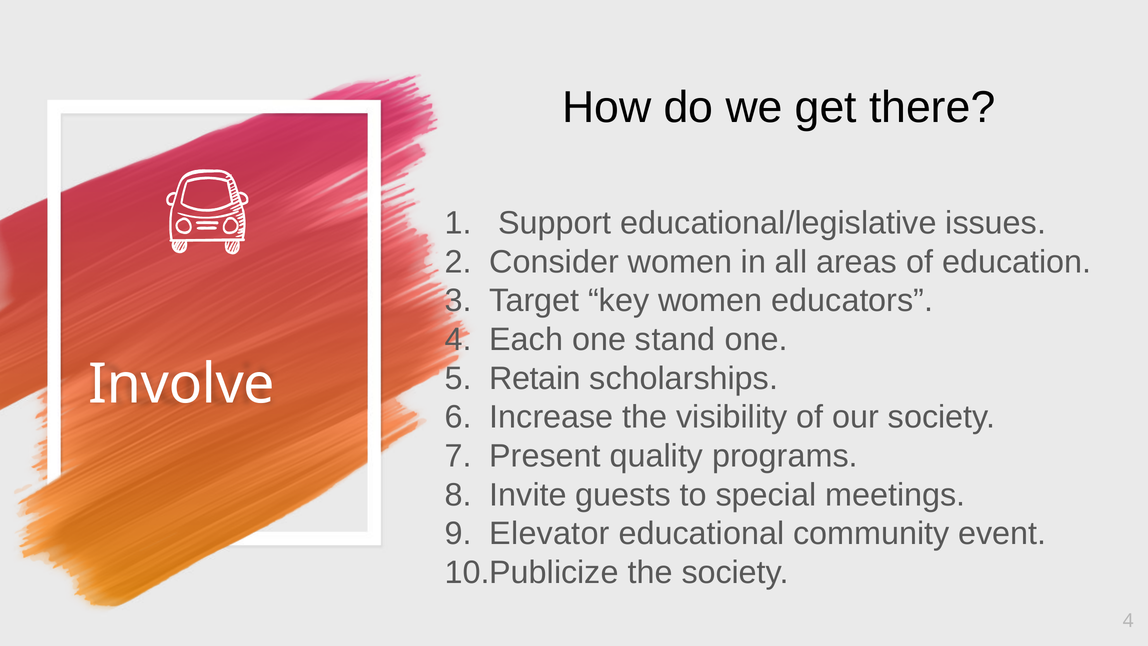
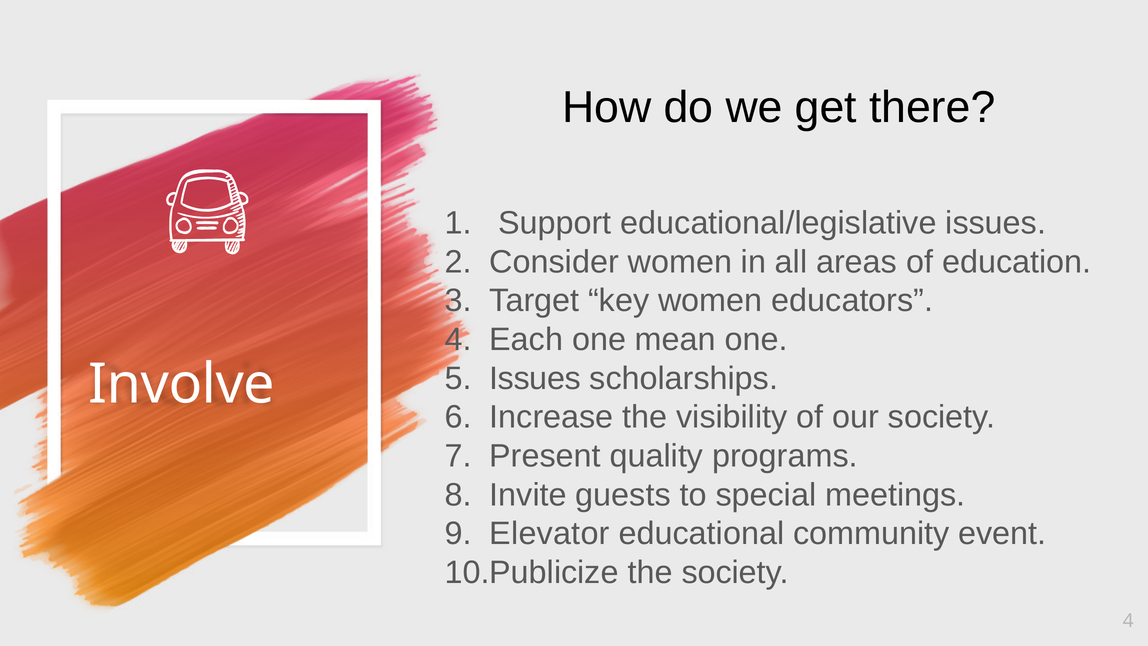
stand: stand -> mean
Retain at (535, 378): Retain -> Issues
